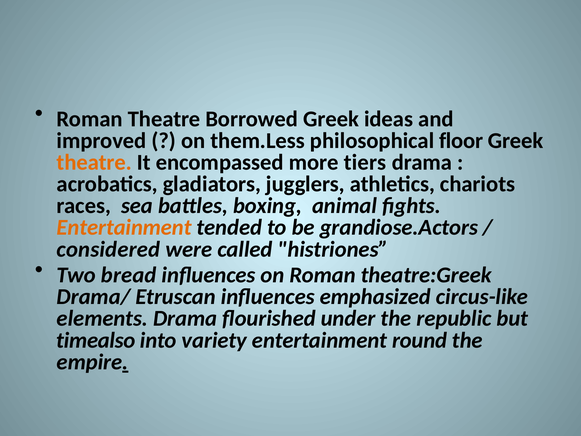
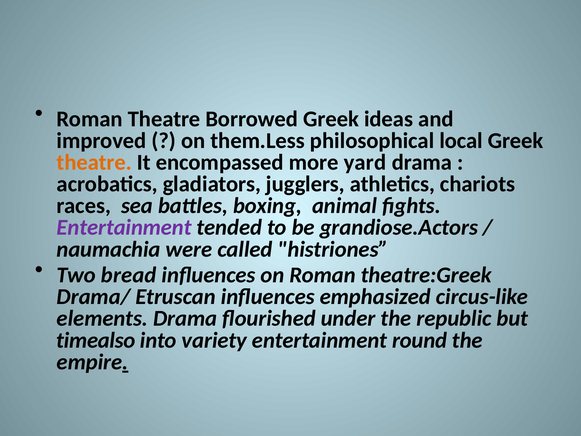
floor: floor -> local
tiers: tiers -> yard
Entertainment at (124, 227) colour: orange -> purple
considered: considered -> naumachia
